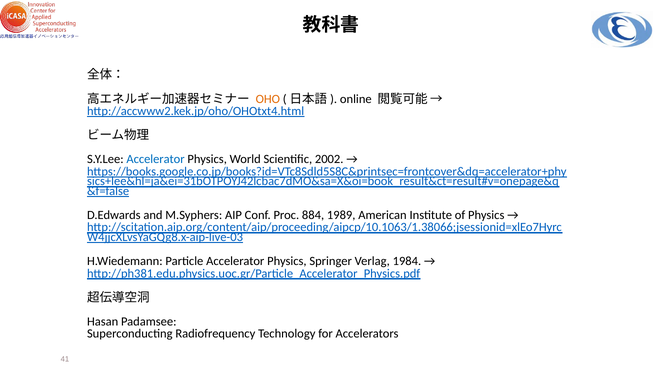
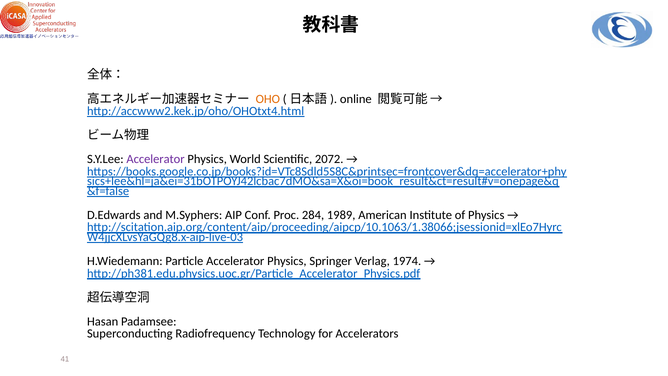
Accelerator at (156, 159) colour: blue -> purple
2002: 2002 -> 2072
884: 884 -> 284
1984: 1984 -> 1974
